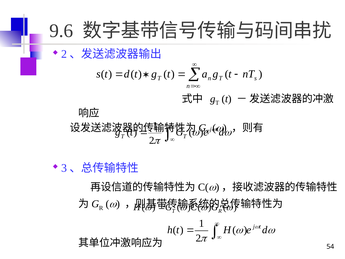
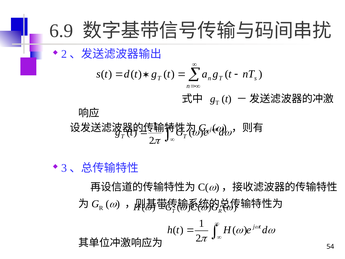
9.6: 9.6 -> 6.9
